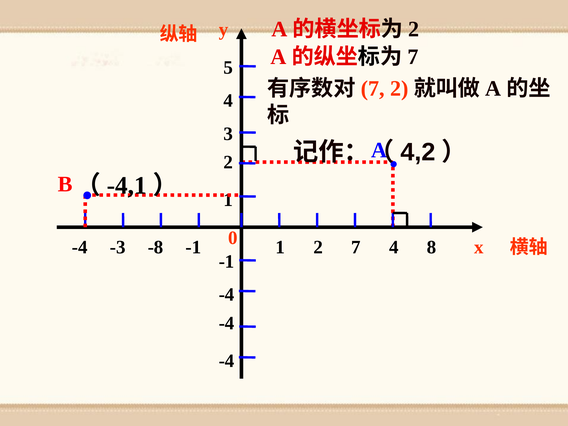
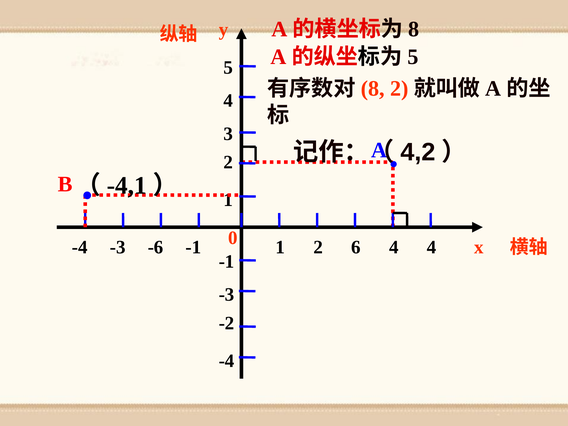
2 at (414, 29): 2 -> 8
7 at (413, 57): 7 -> 5
7 at (373, 89): 7 -> 8
-8: -8 -> -6
2 7: 7 -> 6
4 8: 8 -> 4
-4 at (227, 295): -4 -> -3
-4 at (227, 323): -4 -> -2
